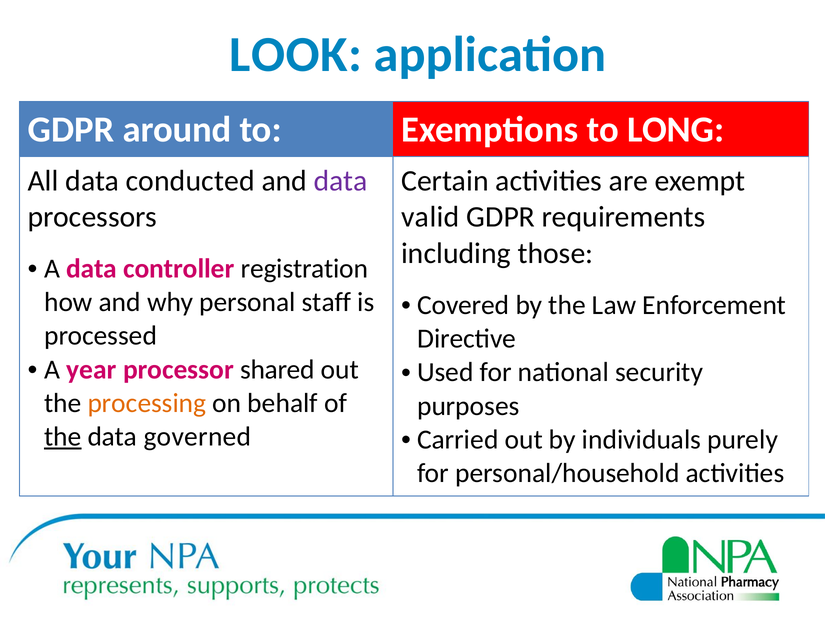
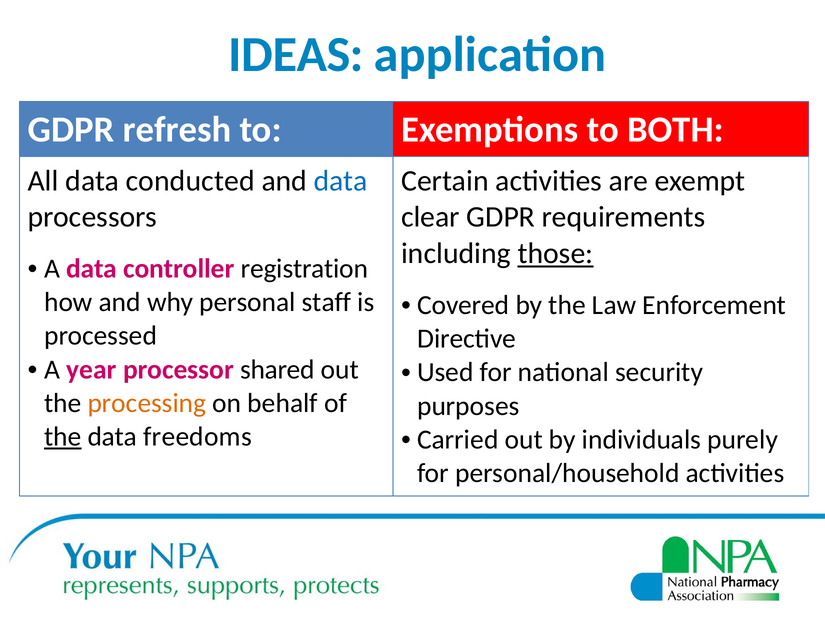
LOOK: LOOK -> IDEAS
around: around -> refresh
LONG: LONG -> BOTH
data at (341, 181) colour: purple -> blue
valid: valid -> clear
those underline: none -> present
governed: governed -> freedoms
